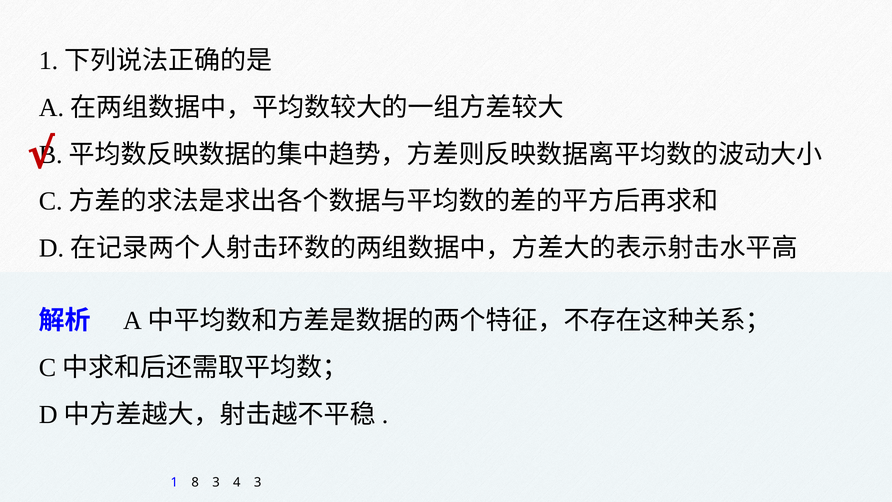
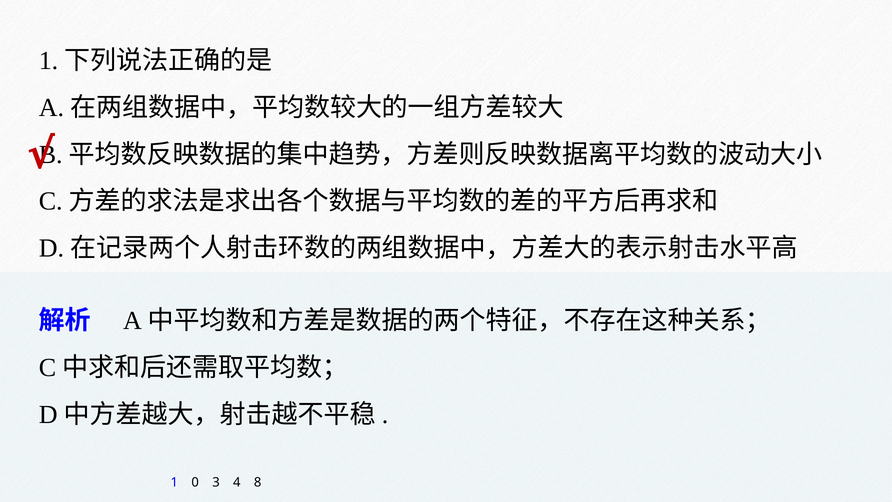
8: 8 -> 0
4 3: 3 -> 8
